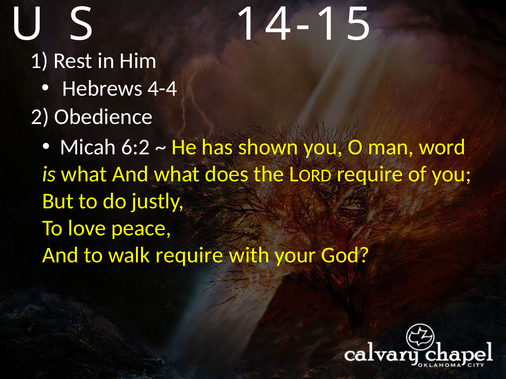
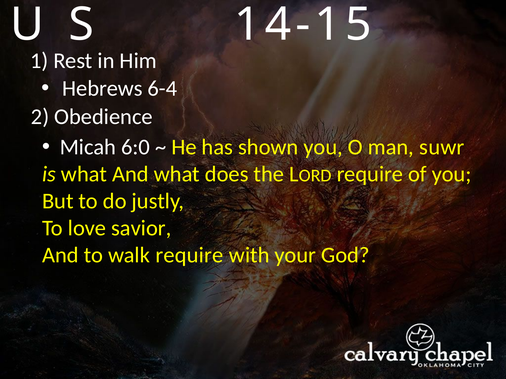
4-4: 4-4 -> 6-4
6:2: 6:2 -> 6:0
word: word -> suwr
peace: peace -> savior
